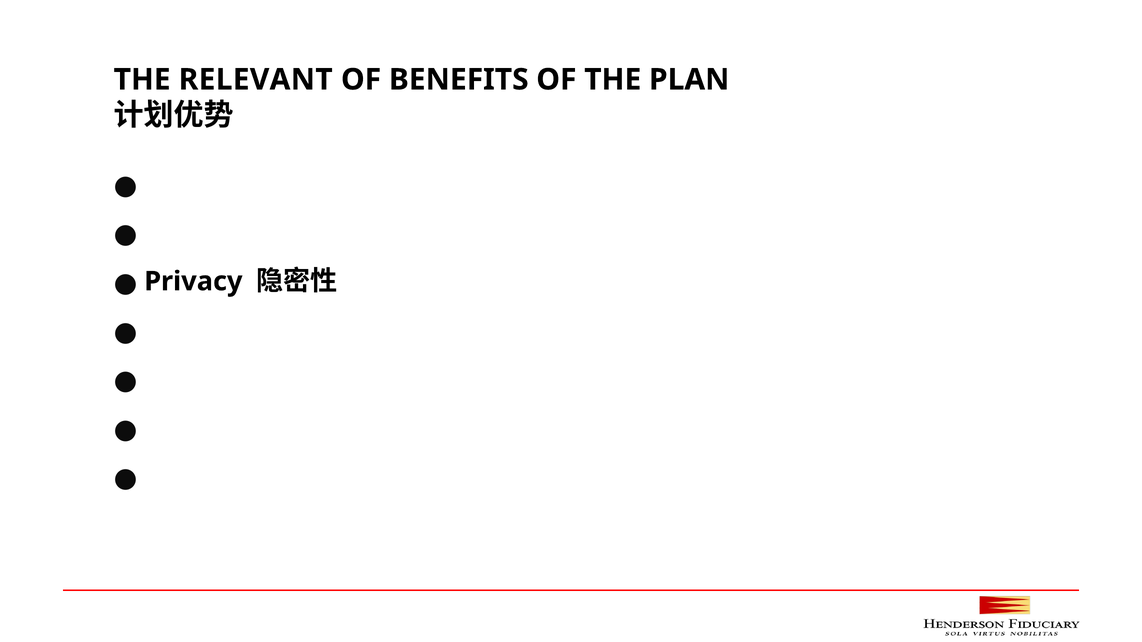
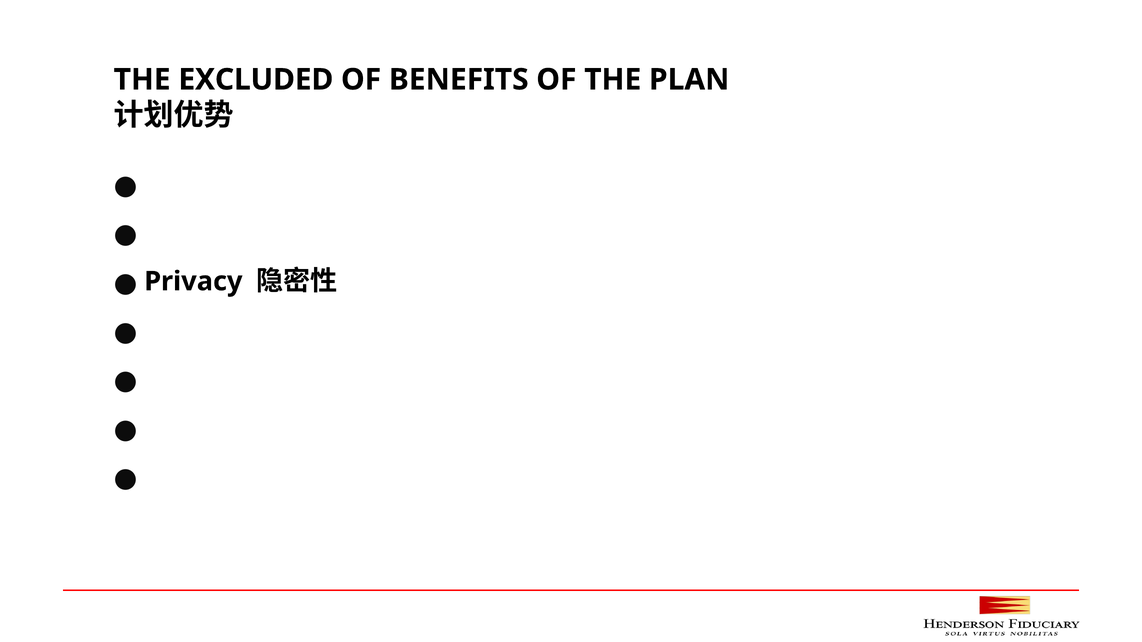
RELEVANT: RELEVANT -> EXCLUDED
